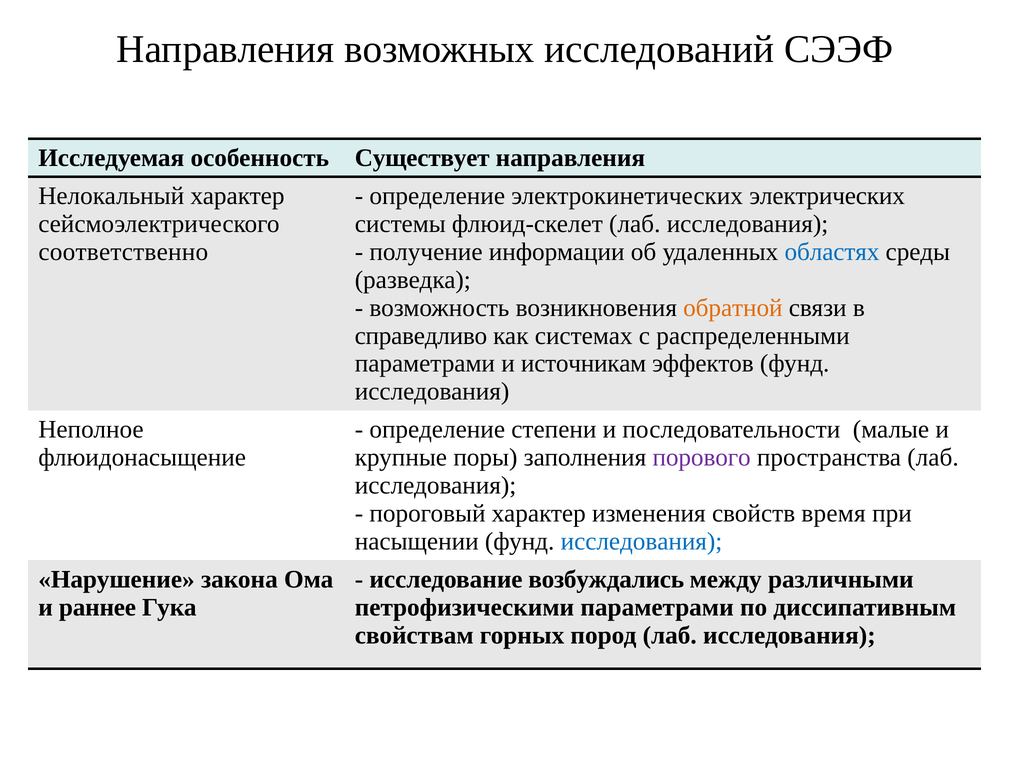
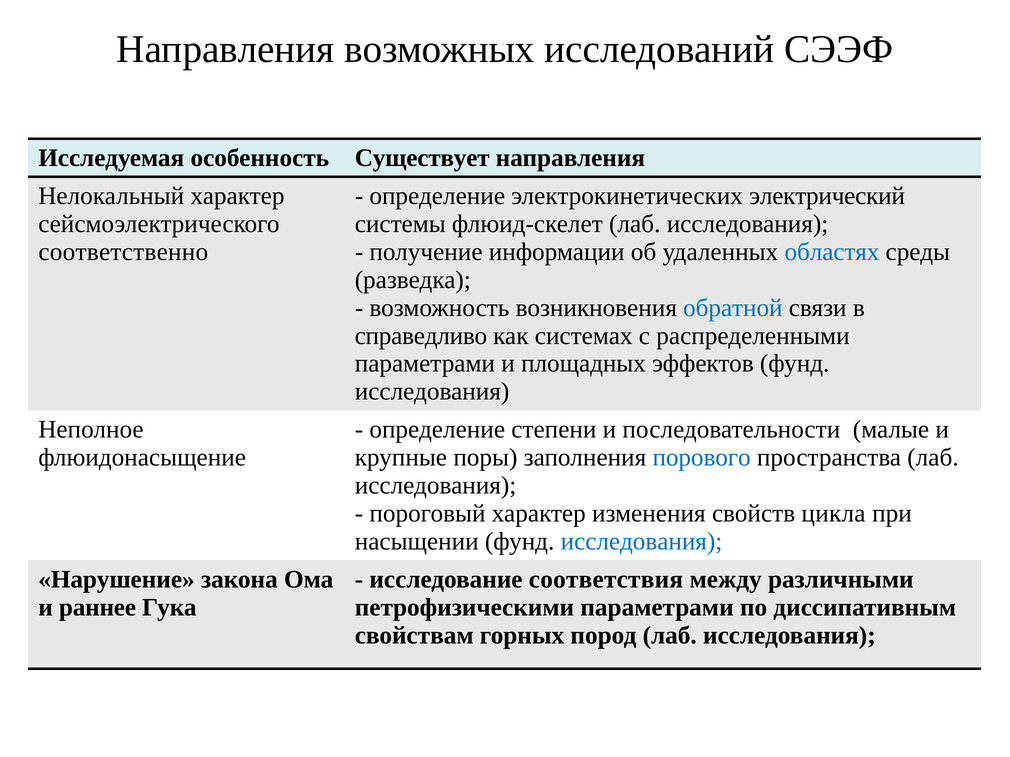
электрических: электрических -> электрический
обратной colour: orange -> blue
источникам: источникам -> площадных
порового colour: purple -> blue
время: время -> цикла
возбуждались: возбуждались -> соответствия
